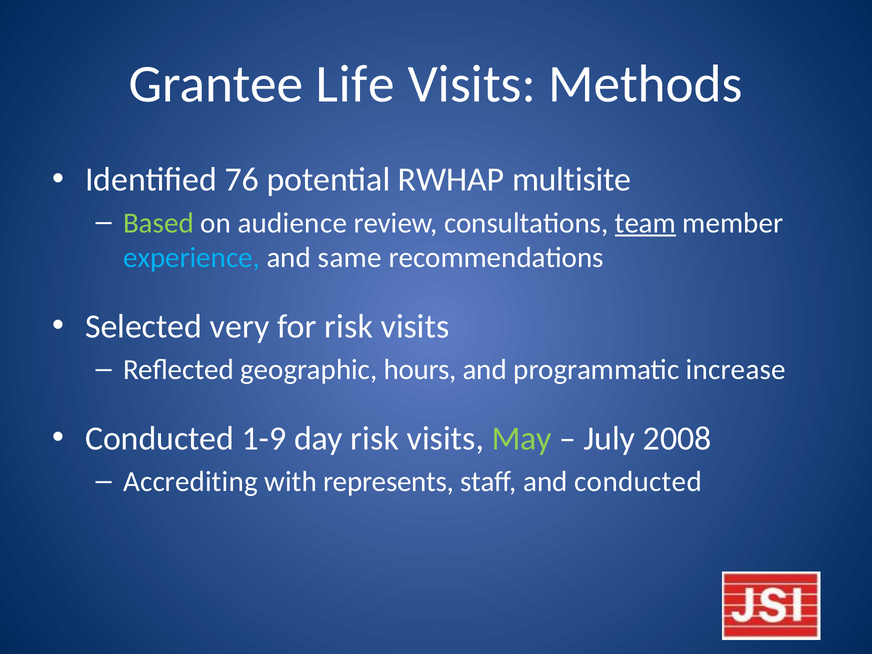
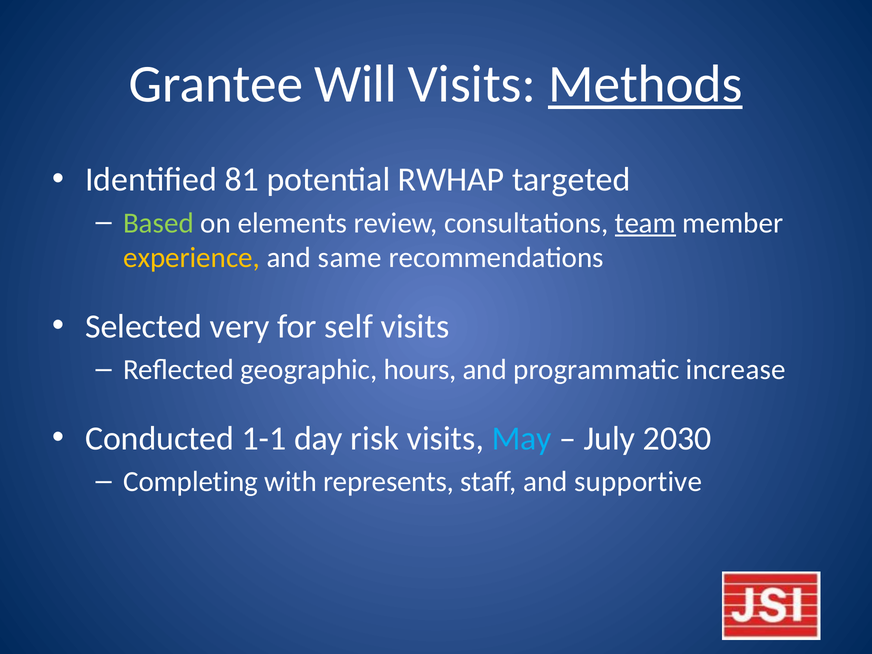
Life: Life -> Will
Methods underline: none -> present
76: 76 -> 81
multisite: multisite -> targeted
audience: audience -> elements
experience colour: light blue -> yellow
for risk: risk -> self
1-9: 1-9 -> 1-1
May colour: light green -> light blue
2008: 2008 -> 2030
Accrediting: Accrediting -> Completing
and conducted: conducted -> supportive
